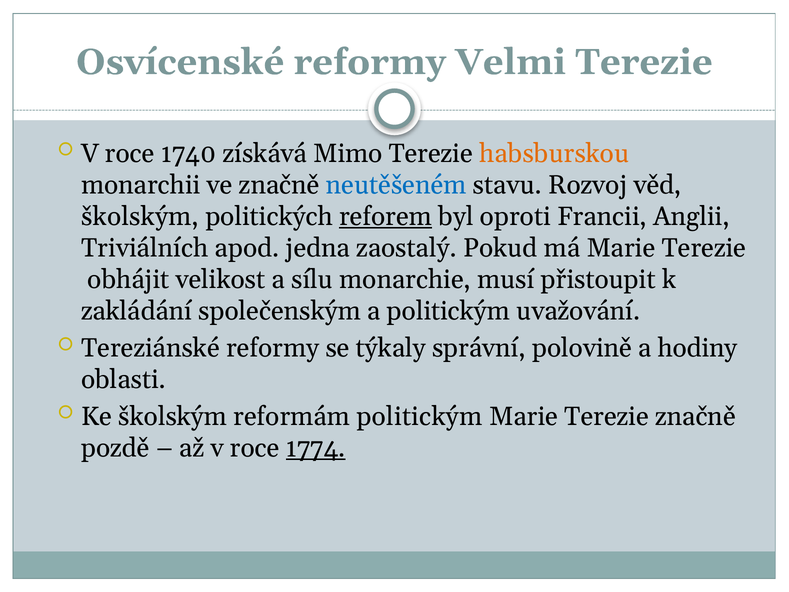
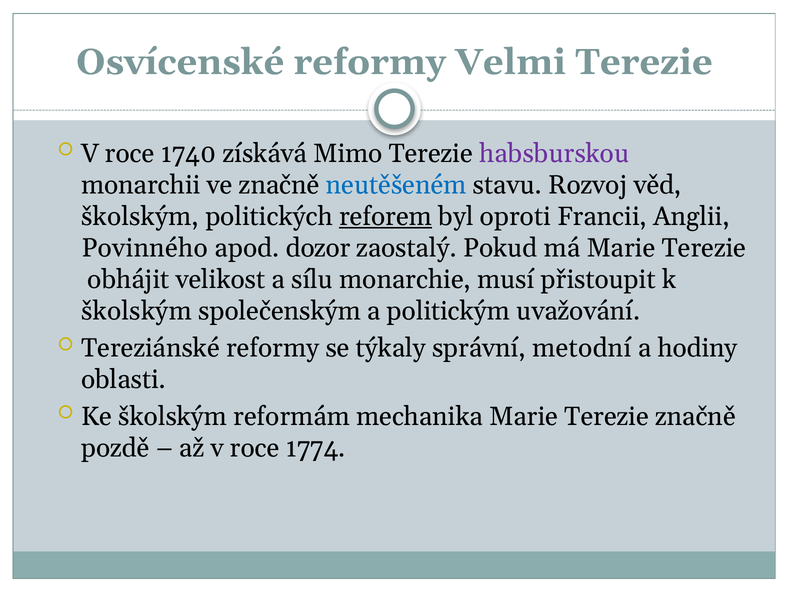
habsburskou colour: orange -> purple
Triviálních: Triviálních -> Povinného
jedna: jedna -> dozor
zakládání at (137, 311): zakládání -> školským
polovině: polovině -> metodní
reformám politickým: politickým -> mechanika
1774 underline: present -> none
